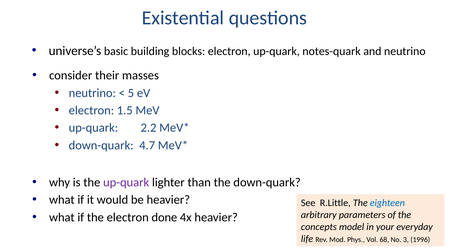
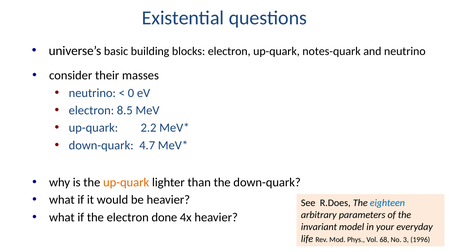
5: 5 -> 0
1.5: 1.5 -> 8.5
up-quark at (126, 183) colour: purple -> orange
R.Little: R.Little -> R.Does
concepts: concepts -> invariant
